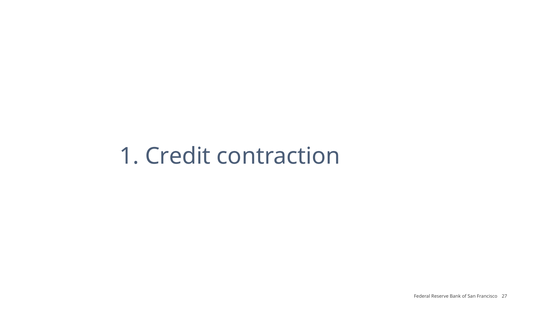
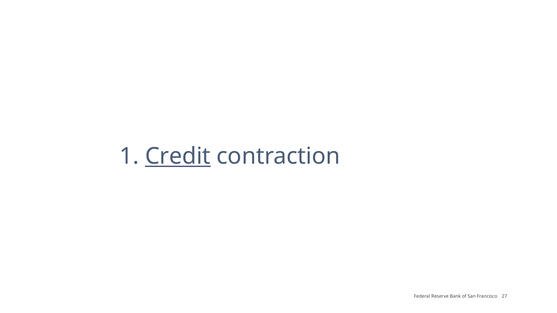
Credit underline: none -> present
